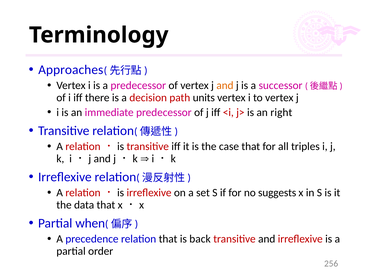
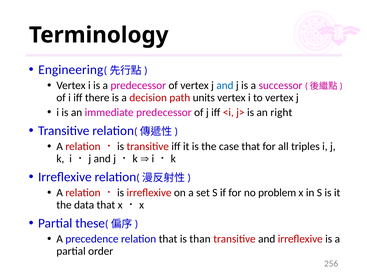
Approaches: Approaches -> Engineering
and at (225, 85) colour: orange -> blue
suggests: suggests -> problem
when: when -> these
back: back -> than
